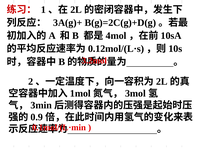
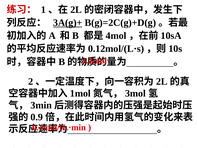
3A(g)+ underline: none -> present
